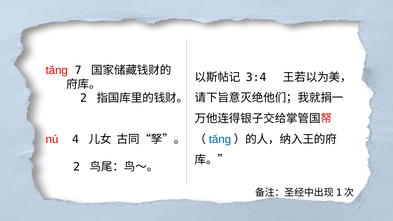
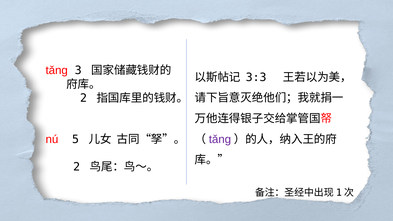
7: 7 -> 3
3:4: 3:4 -> 3:3
4: 4 -> 5
tǎng at (220, 139) colour: blue -> purple
